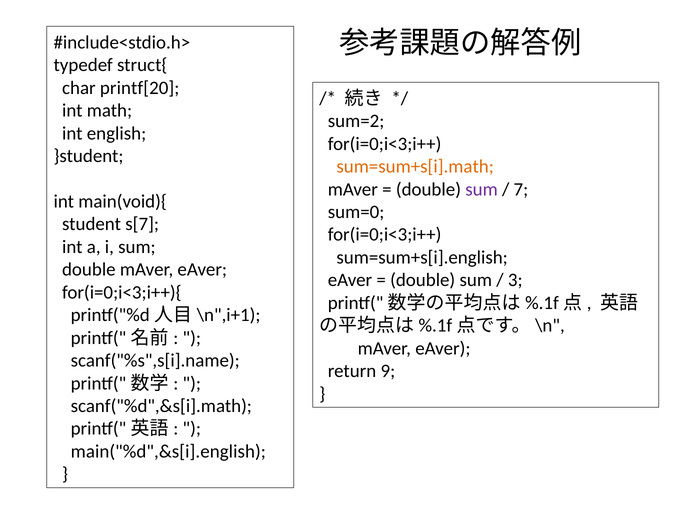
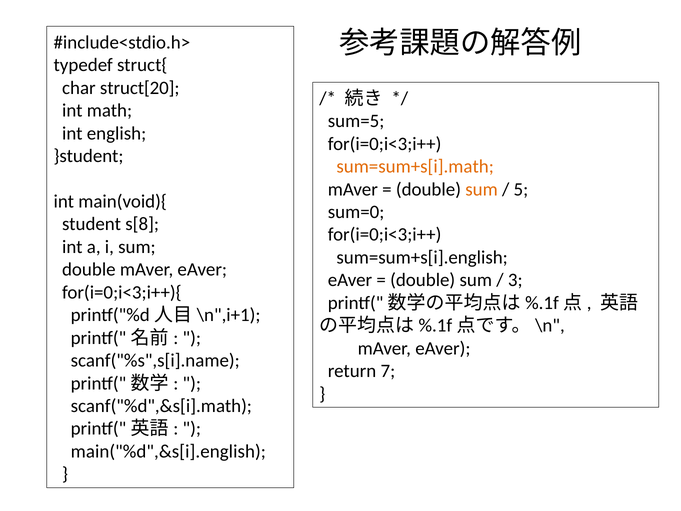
printf[20: printf[20 -> struct[20
sum=2: sum=2 -> sum=5
sum at (482, 189) colour: purple -> orange
7: 7 -> 5
s[7: s[7 -> s[8
9: 9 -> 7
